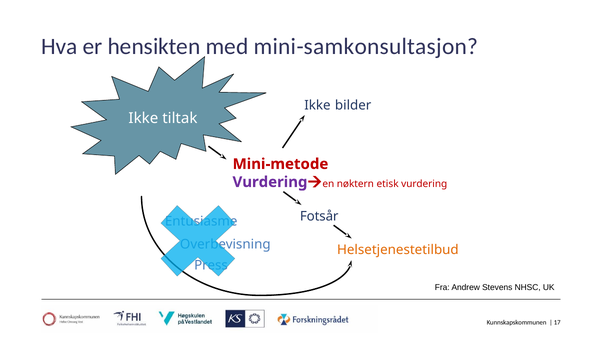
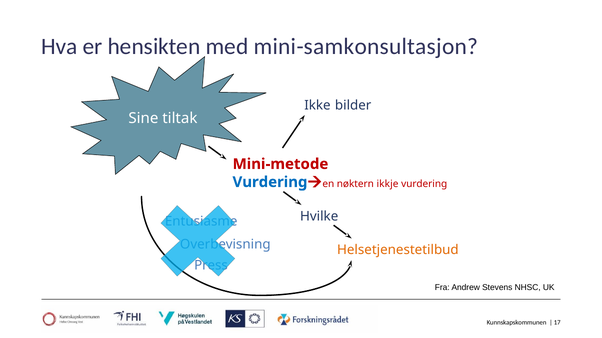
Ikke at (143, 118): Ikke -> Sine
Vurdering at (270, 182) colour: purple -> blue
etisk: etisk -> ikkje
Fotsår: Fotsår -> Hvilke
